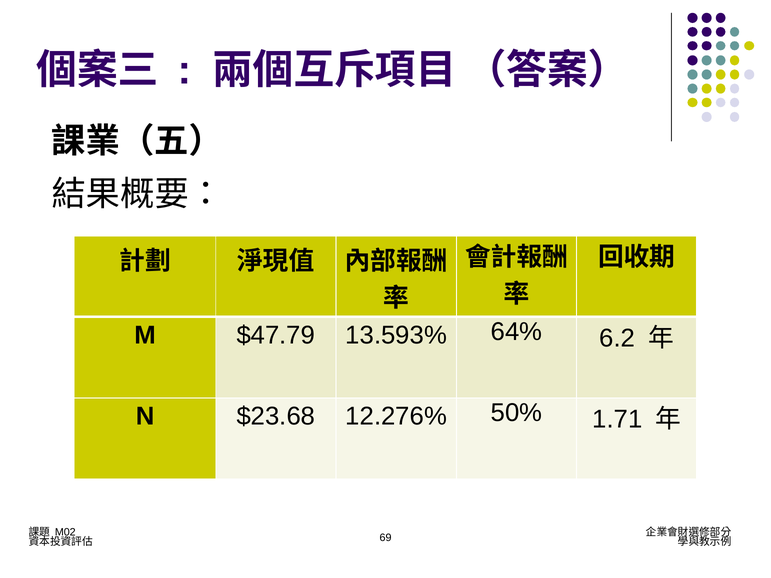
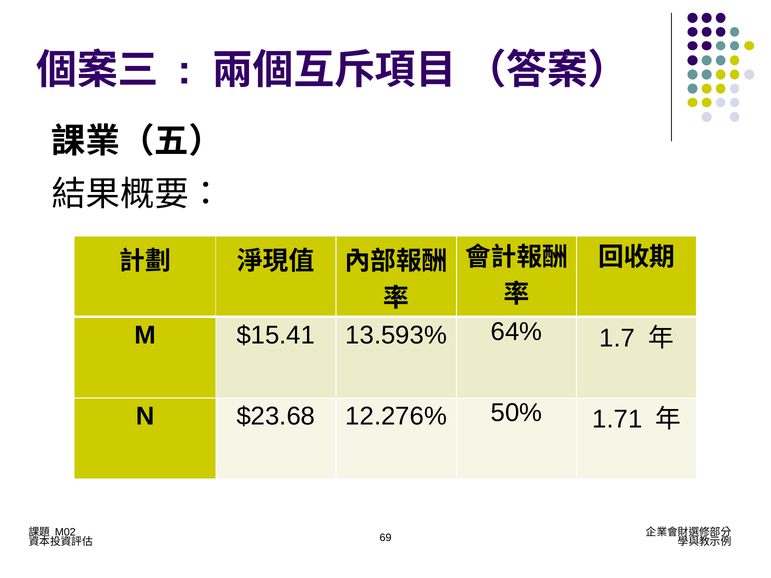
$47.79: $47.79 -> $15.41
6.2: 6.2 -> 1.7
